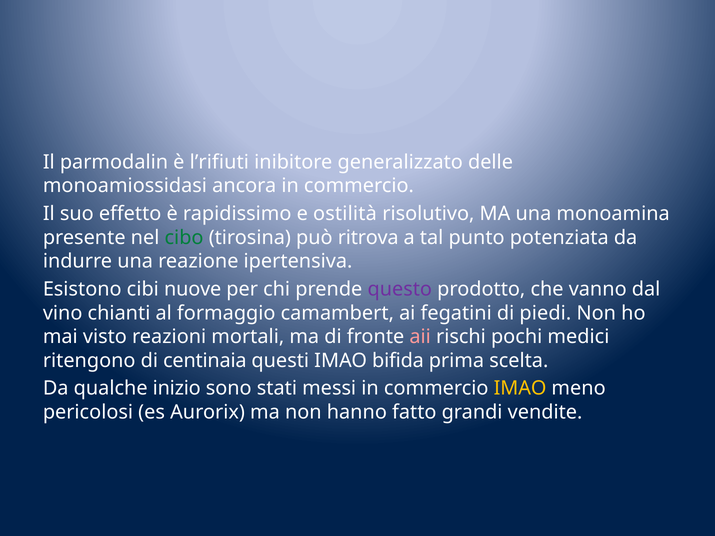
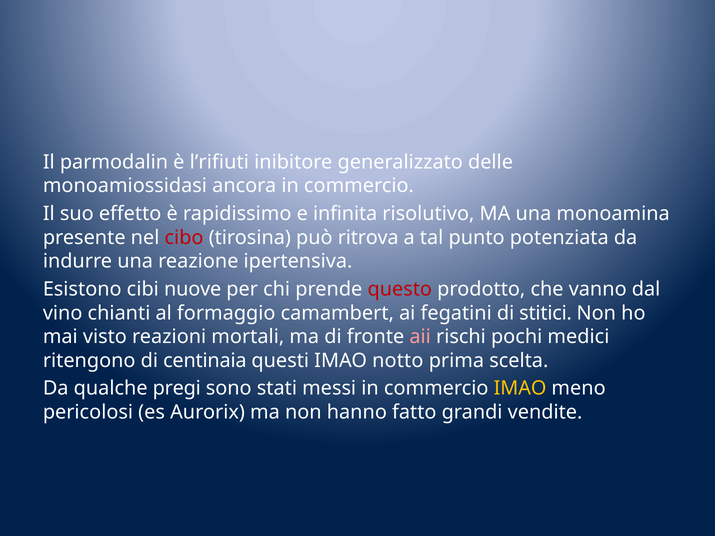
ostilità: ostilità -> infinita
cibo colour: green -> red
questo colour: purple -> red
piedi: piedi -> stitici
bifida: bifida -> notto
inizio: inizio -> pregi
